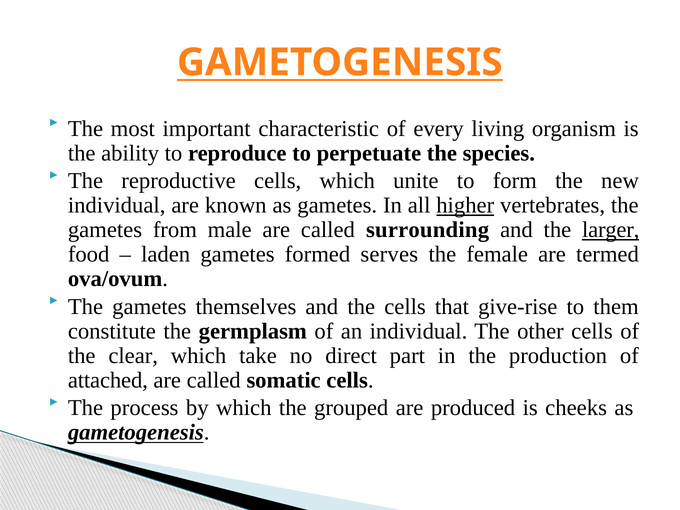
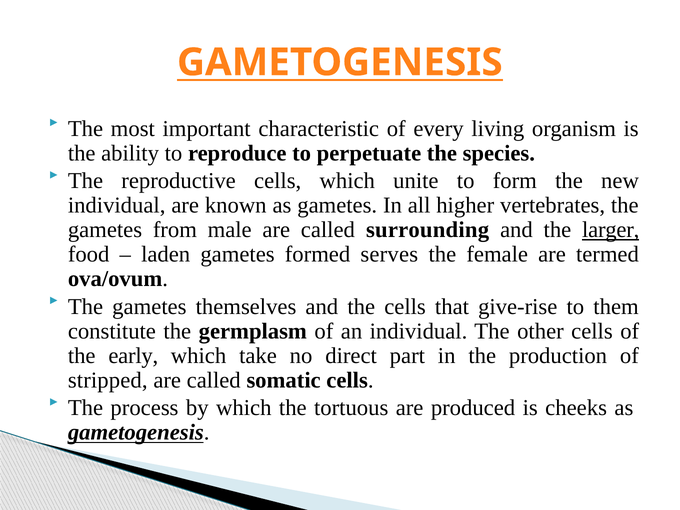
higher underline: present -> none
clear: clear -> early
attached: attached -> stripped
grouped: grouped -> tortuous
